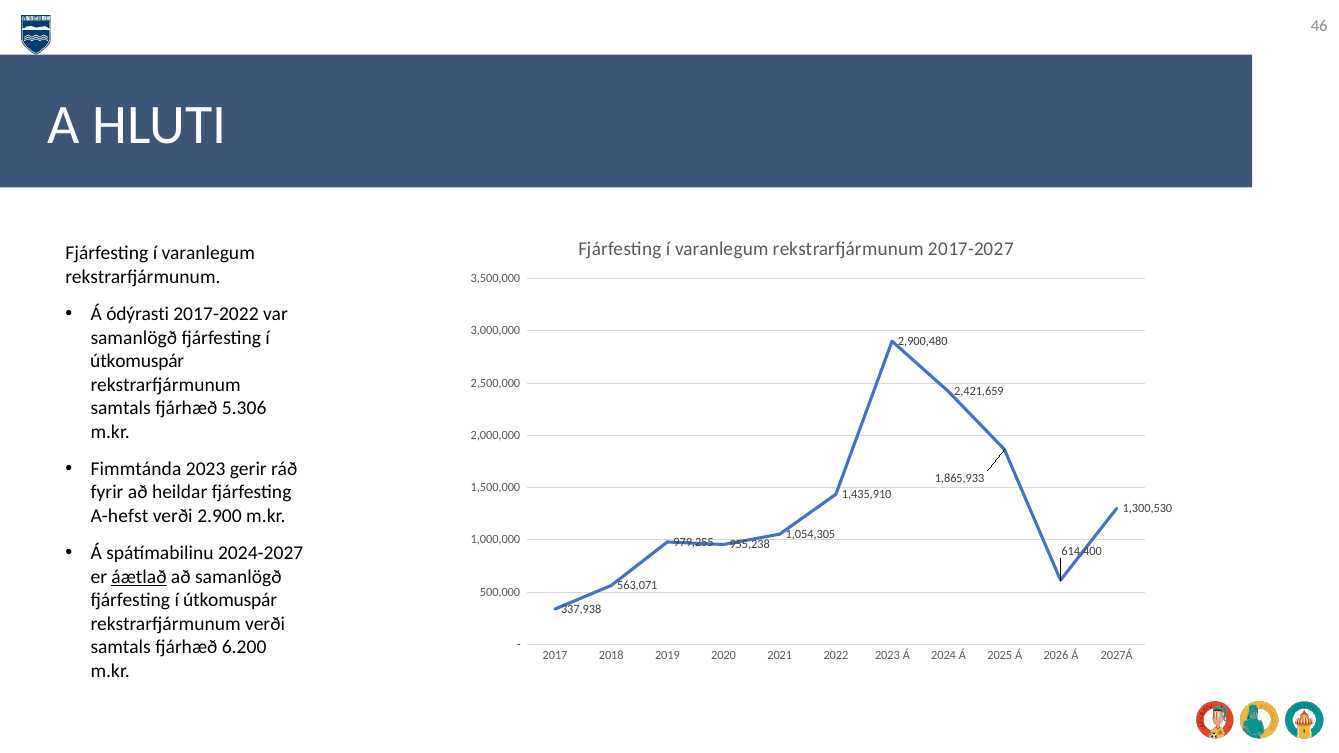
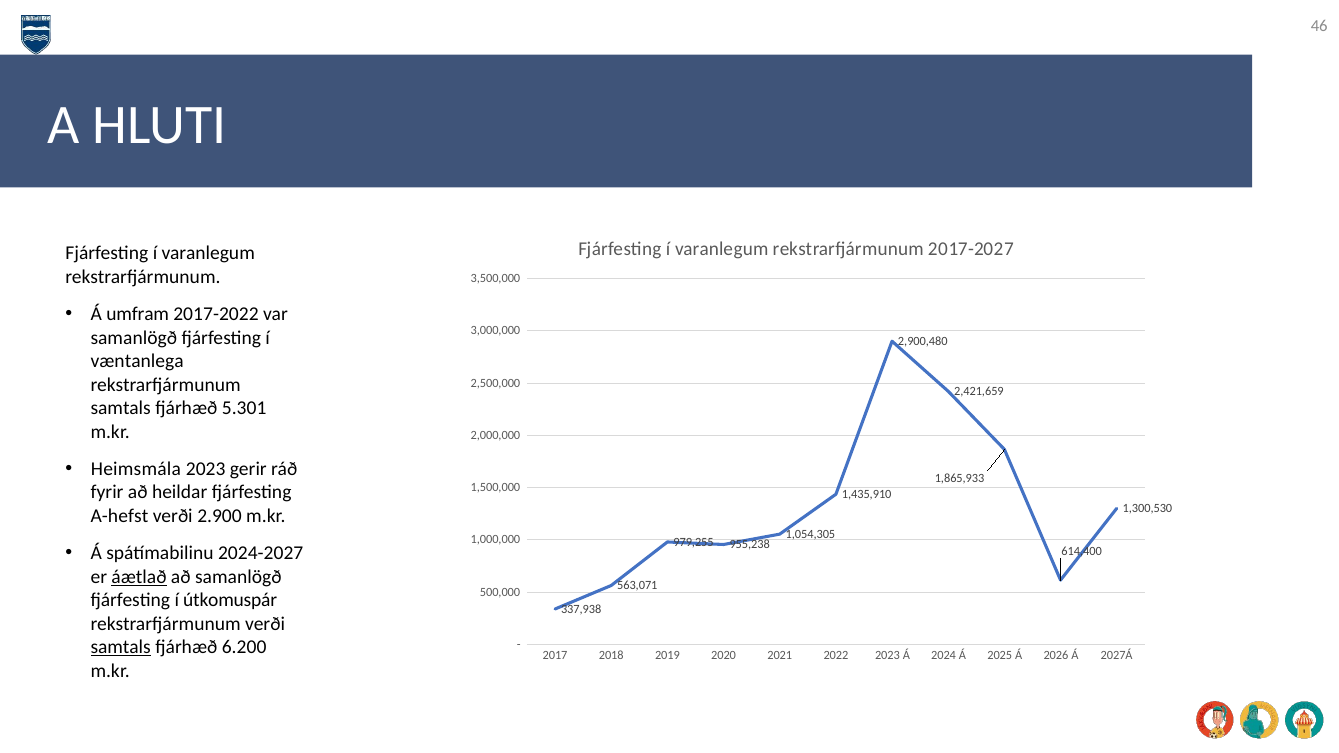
ódýrasti: ódýrasti -> umfram
útkomuspár at (137, 361): útkomuspár -> væntanlega
5.306: 5.306 -> 5.301
Fimmtánda: Fimmtánda -> Heimsmála
samtals at (121, 647) underline: none -> present
